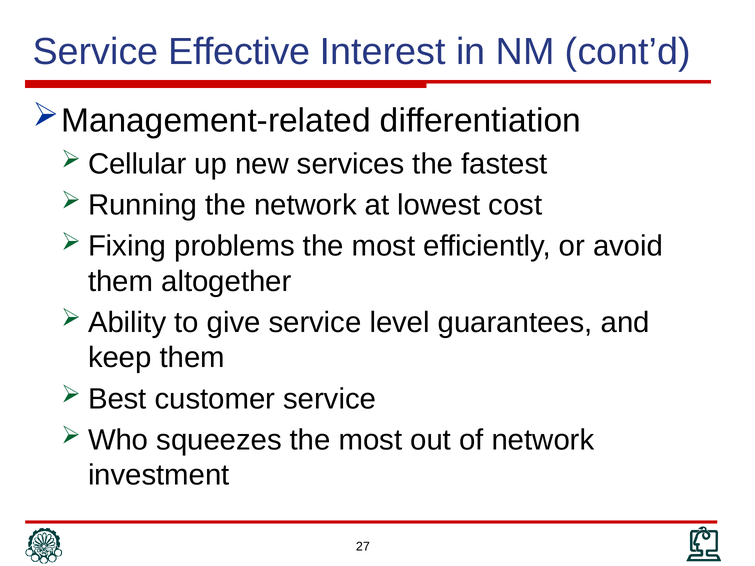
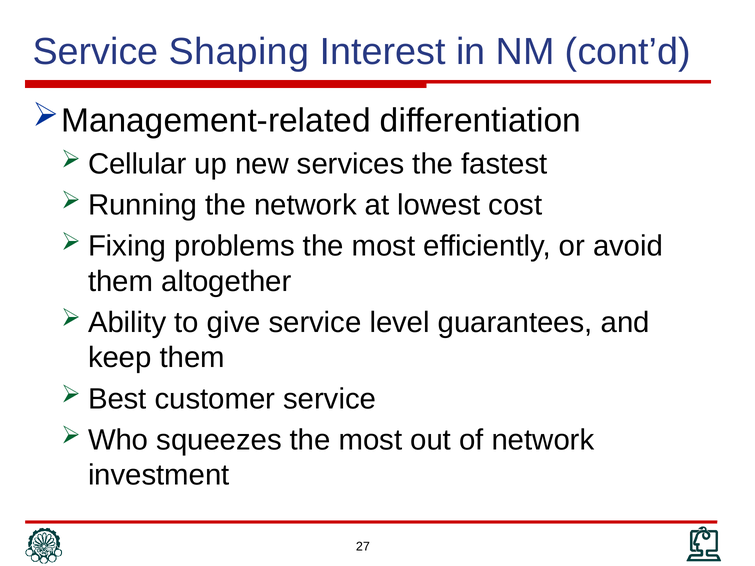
Effective: Effective -> Shaping
